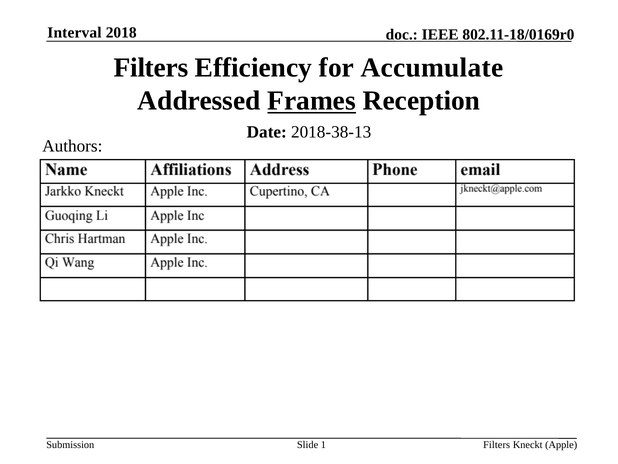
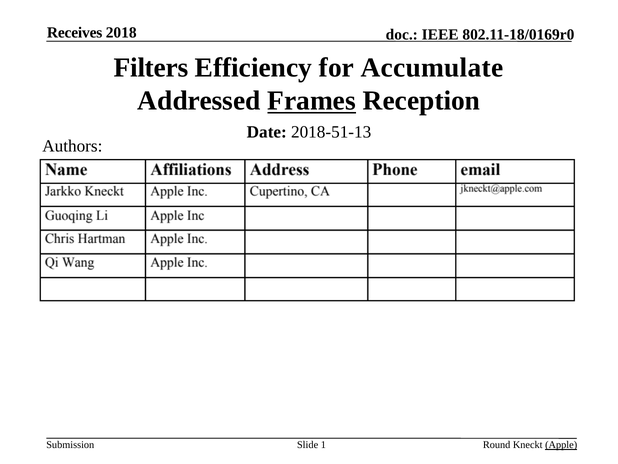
Interval: Interval -> Receives
2018-38-13: 2018-38-13 -> 2018-51-13
Filters at (497, 445): Filters -> Round
Apple underline: none -> present
